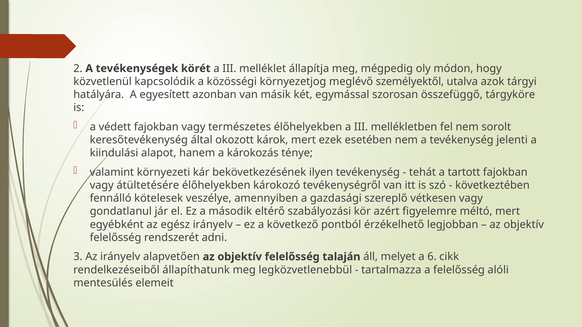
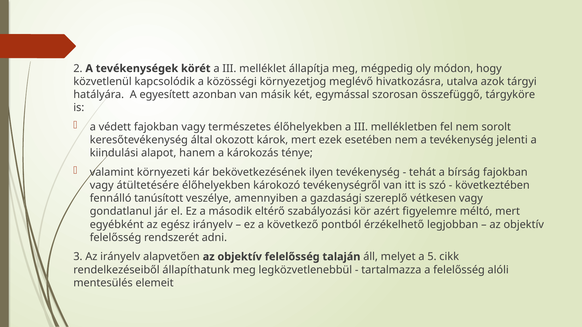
személyektől: személyektől -> hivatkozásra
tartott: tartott -> bírság
kötelesek: kötelesek -> tanúsított
6: 6 -> 5
